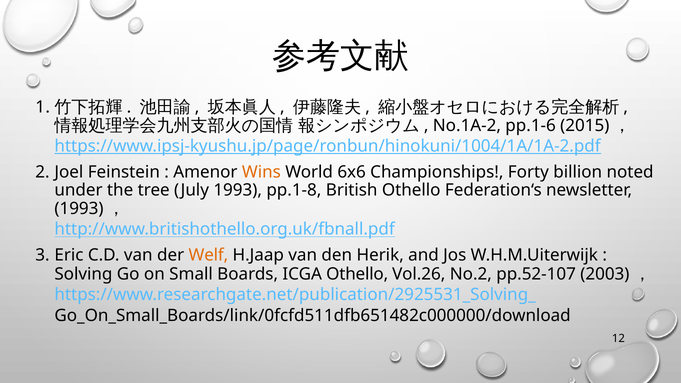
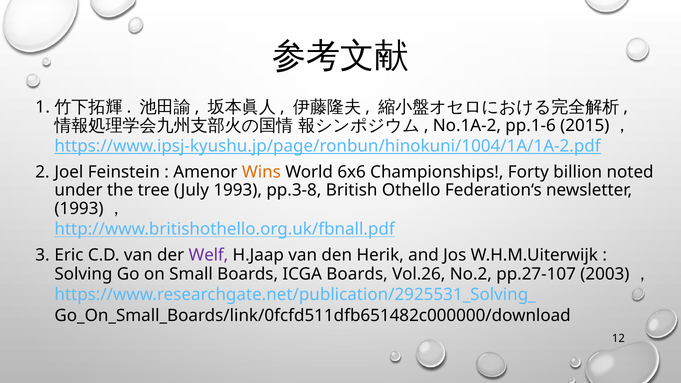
pp.1-8: pp.1-8 -> pp.3-8
Welf colour: orange -> purple
ICGA Othello: Othello -> Boards
pp.52-107: pp.52-107 -> pp.27-107
